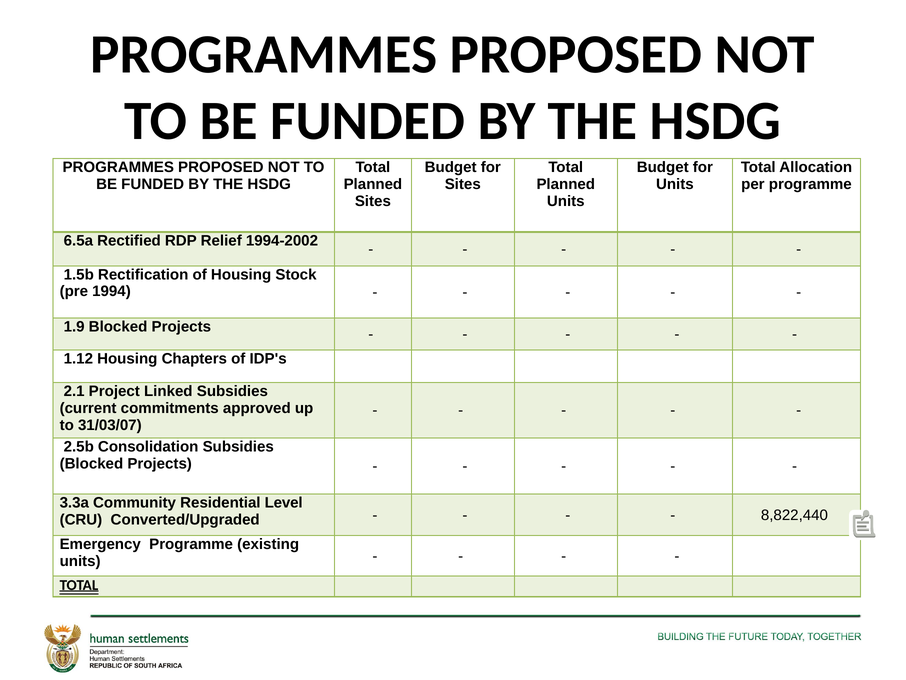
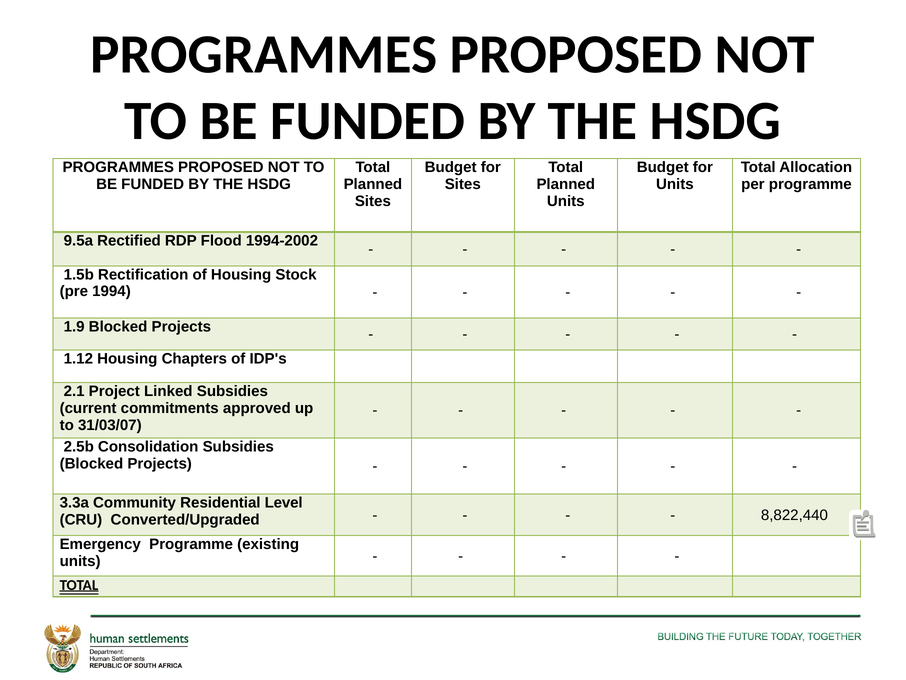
6.5a: 6.5a -> 9.5a
Relief: Relief -> Flood
